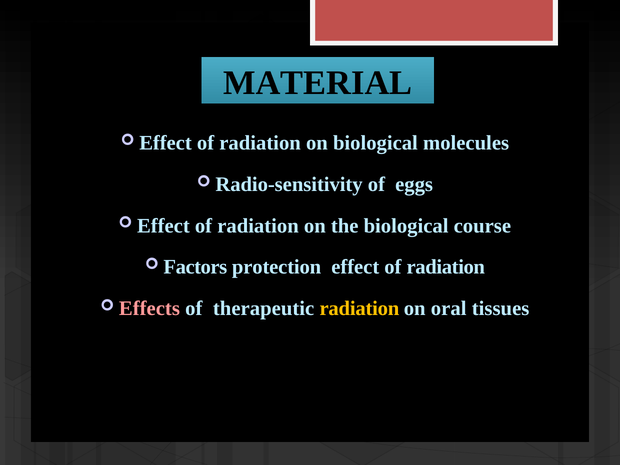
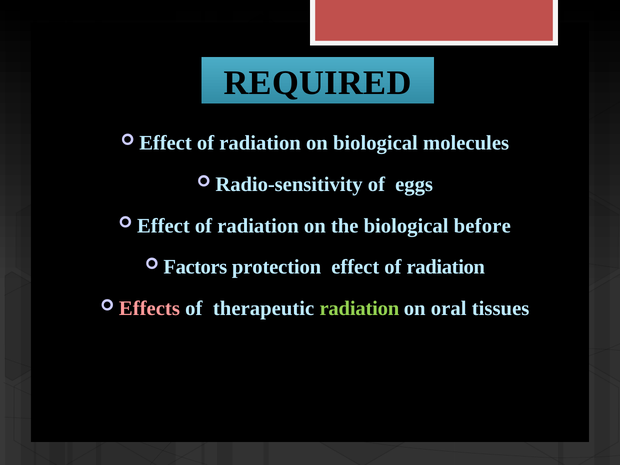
MATERIAL: MATERIAL -> REQUIRED
course: course -> before
radiation at (359, 308) colour: yellow -> light green
